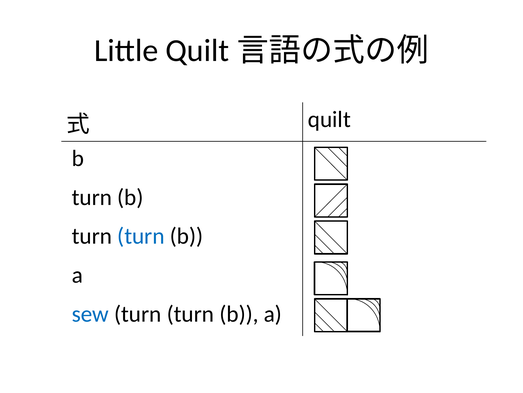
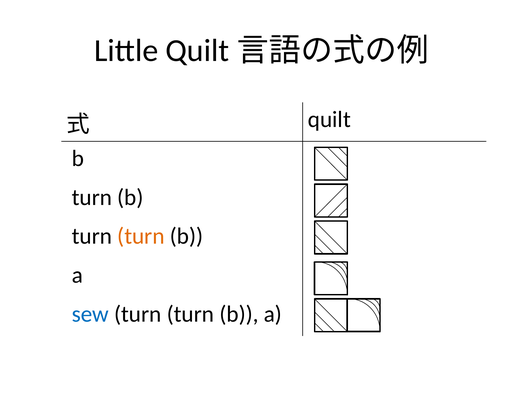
turn at (141, 236) colour: blue -> orange
